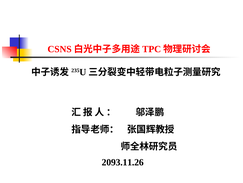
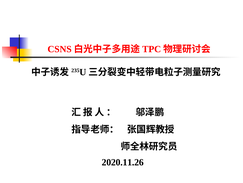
2093.11.26: 2093.11.26 -> 2020.11.26
